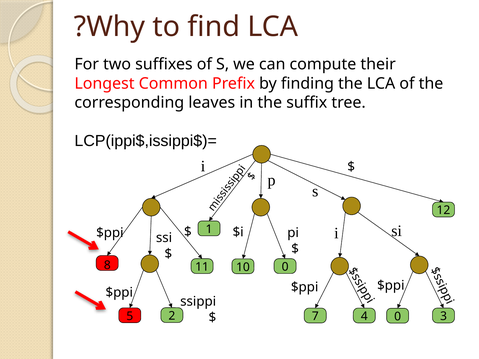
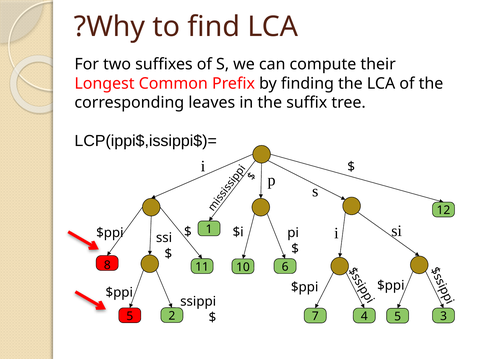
10 0: 0 -> 6
4 0: 0 -> 5
